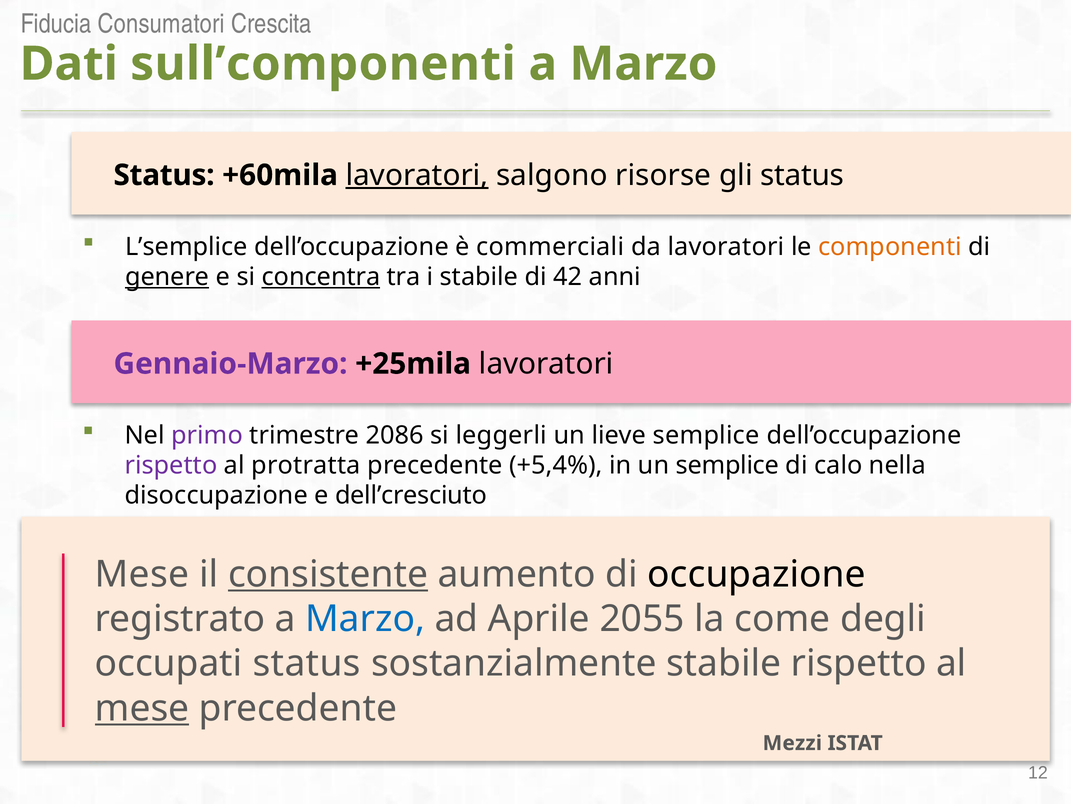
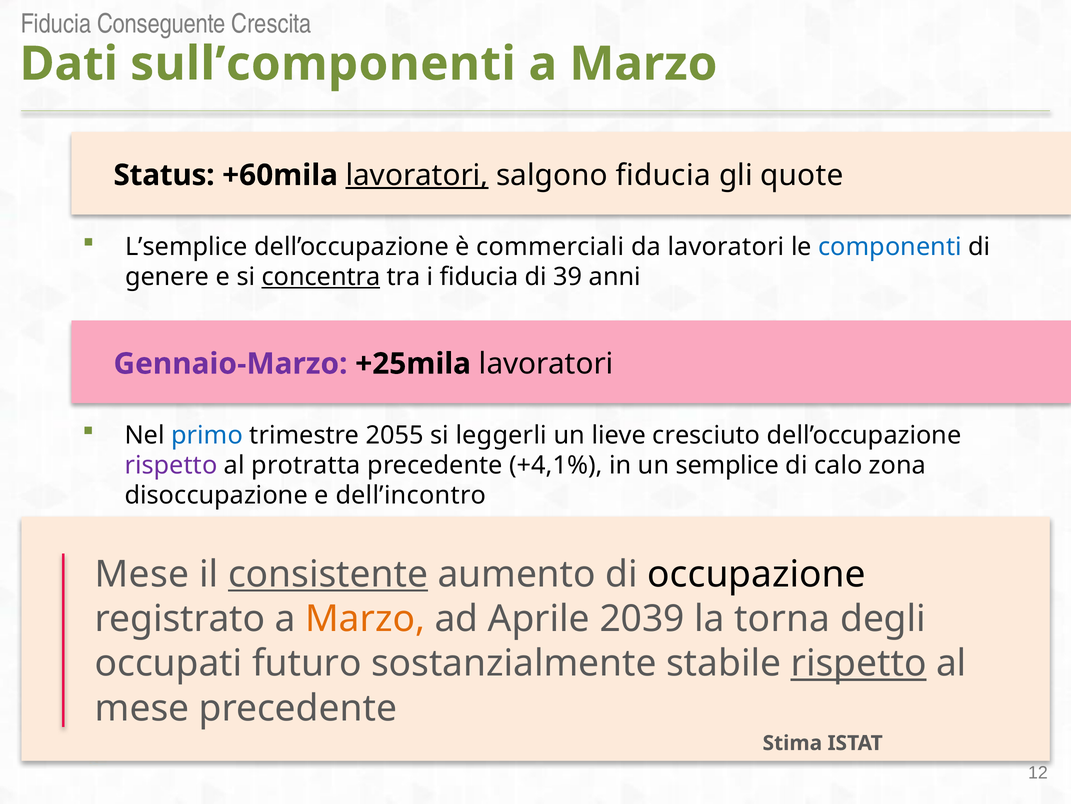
Consumatori: Consumatori -> Conseguente
salgono risorse: risorse -> fiducia
gli status: status -> quote
componenti colour: orange -> blue
genere underline: present -> none
i stabile: stabile -> fiducia
42: 42 -> 39
primo colour: purple -> blue
2086: 2086 -> 2055
lieve semplice: semplice -> cresciuto
+5,4%: +5,4% -> +4,1%
nella: nella -> zona
dell’cresciuto: dell’cresciuto -> dell’incontro
Marzo at (365, 618) colour: blue -> orange
2055: 2055 -> 2039
come: come -> torna
occupati status: status -> futuro
rispetto at (859, 663) underline: none -> present
mese at (142, 708) underline: present -> none
Mezzi: Mezzi -> Stima
